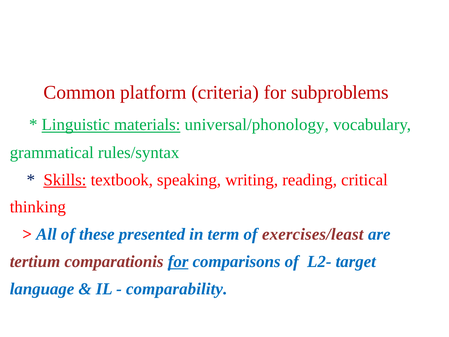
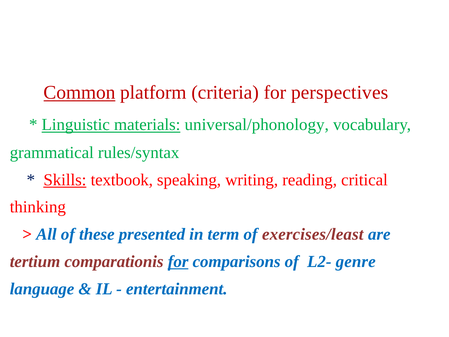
Common underline: none -> present
subproblems: subproblems -> perspectives
target: target -> genre
comparability: comparability -> entertainment
